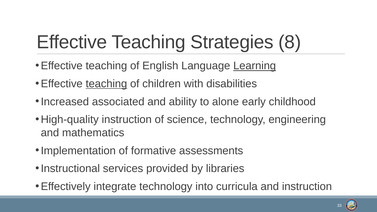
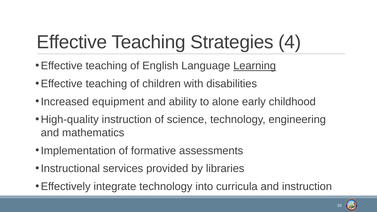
8: 8 -> 4
teaching at (106, 84) underline: present -> none
associated: associated -> equipment
